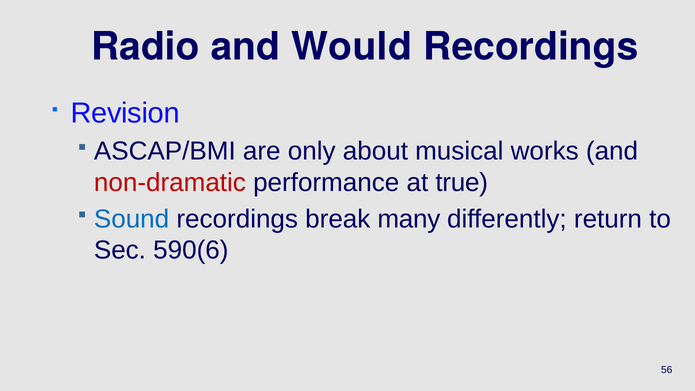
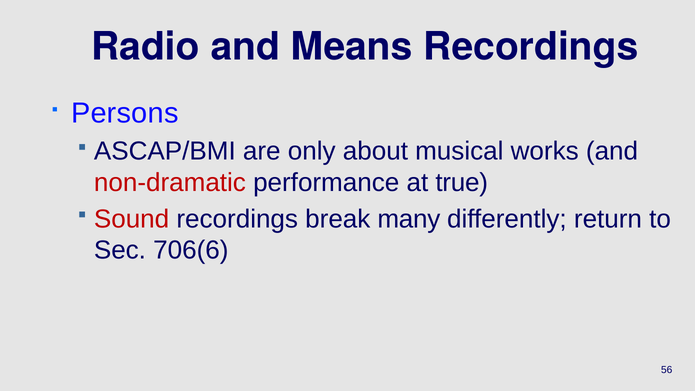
Would: Would -> Means
Revision: Revision -> Persons
Sound colour: blue -> red
590(6: 590(6 -> 706(6
